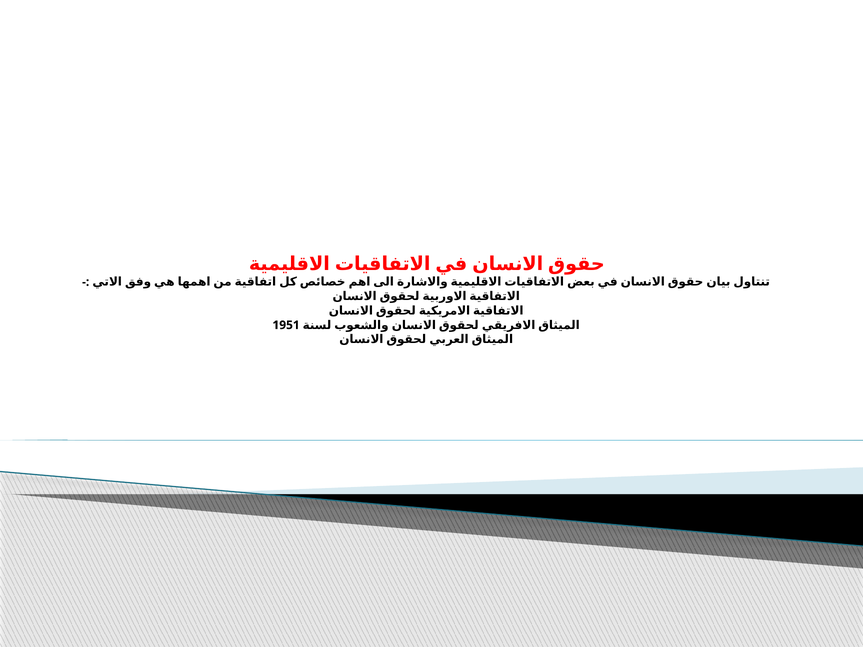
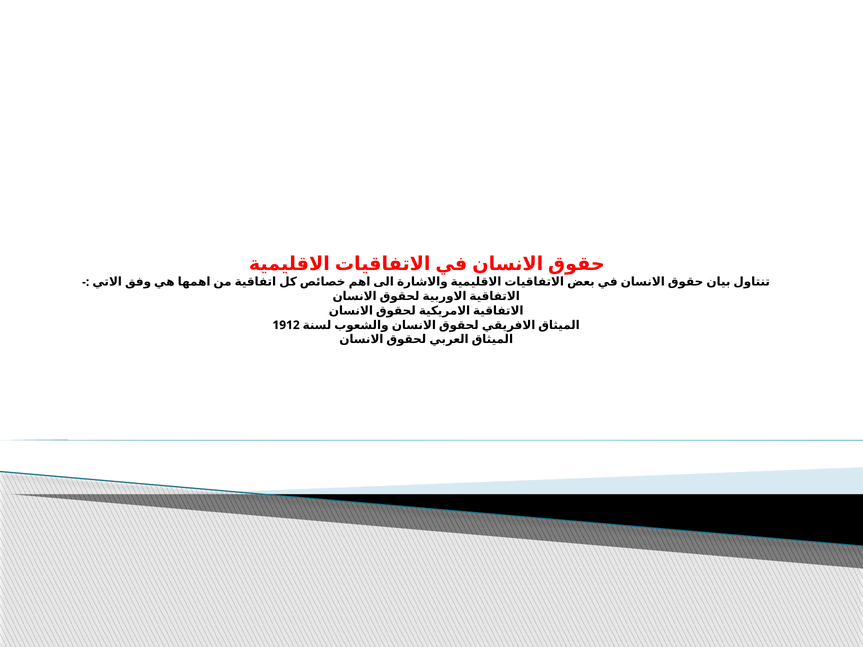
1951: 1951 -> 1912
